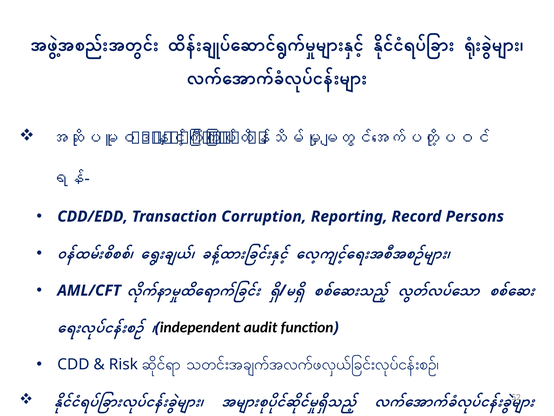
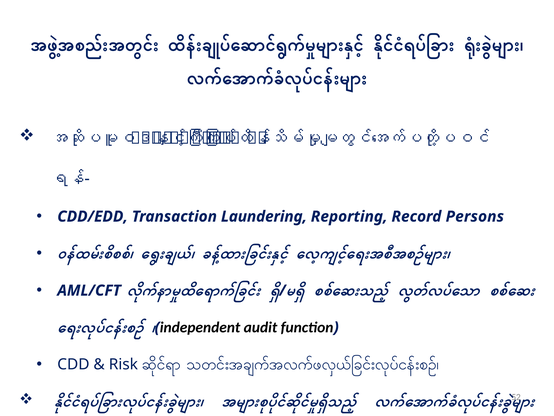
Corruption: Corruption -> Laundering
